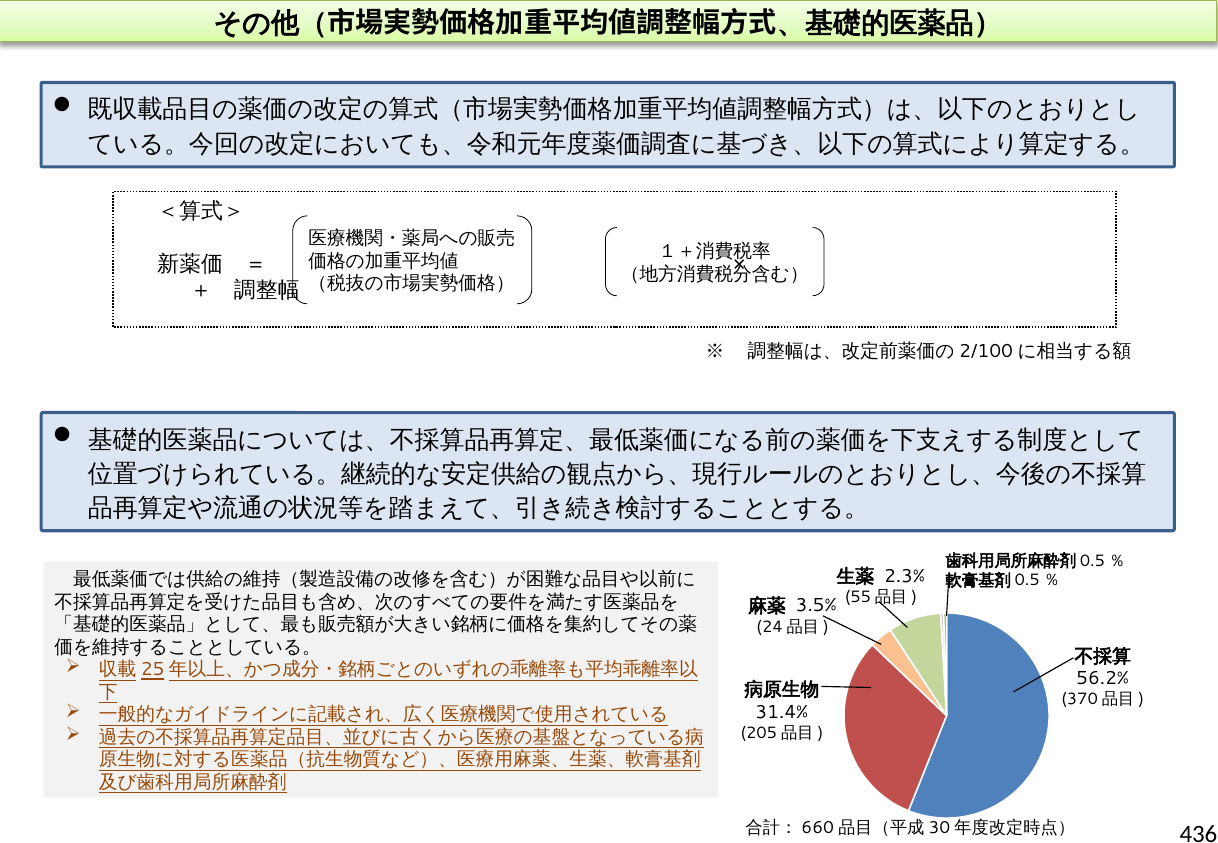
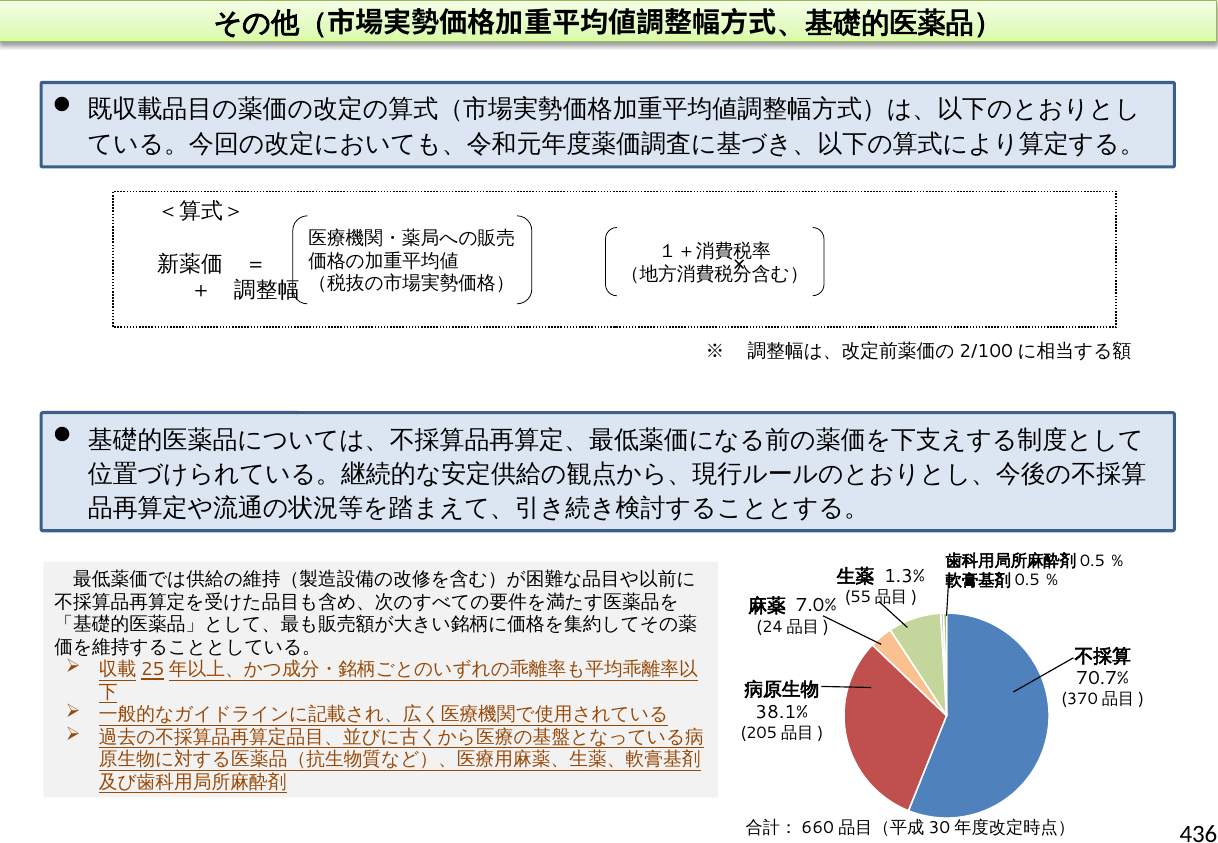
2.3%: 2.3% -> 1.3%
3.5%: 3.5% -> 7.0%
56.2%: 56.2% -> 70.7%
31.4%: 31.4% -> 38.1%
